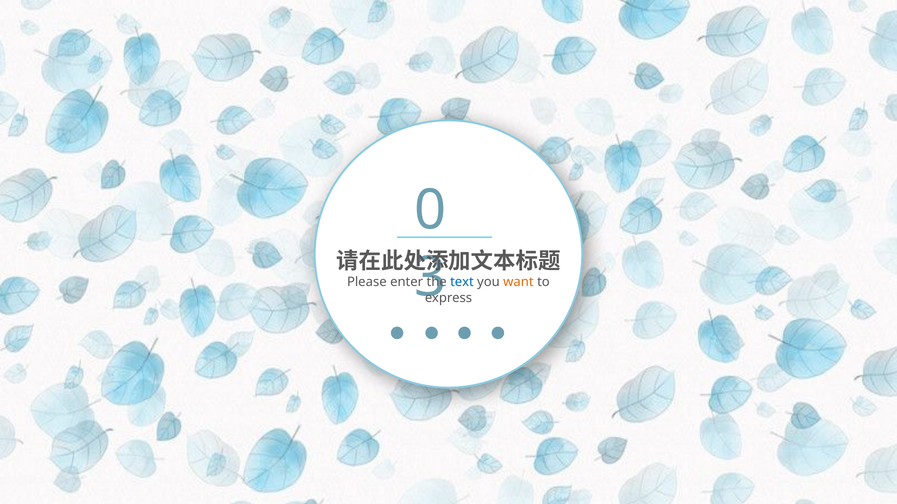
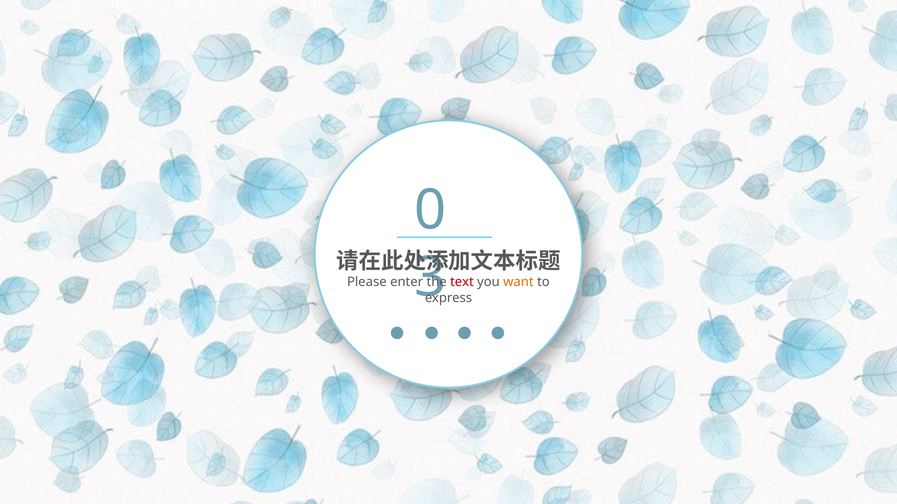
text colour: blue -> red
